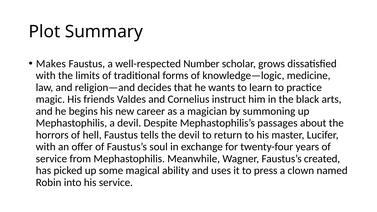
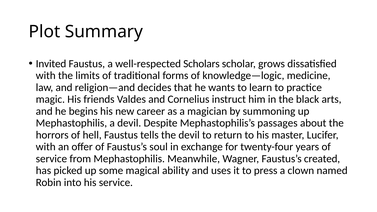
Makes: Makes -> Invited
Number: Number -> Scholars
